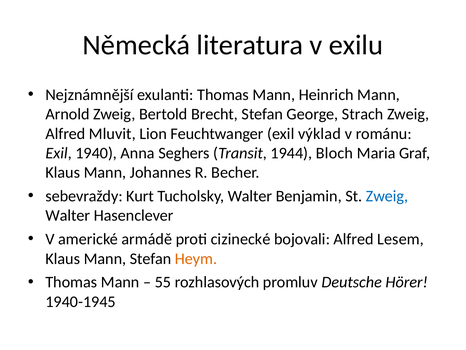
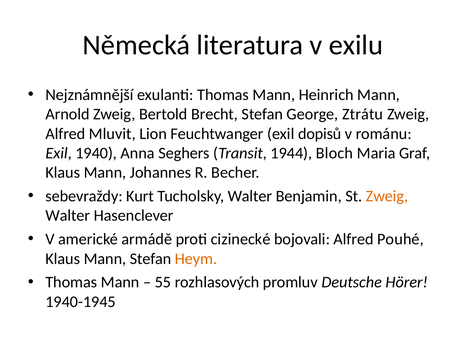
Strach: Strach -> Ztrátu
výklad: výklad -> dopisů
Zweig at (387, 196) colour: blue -> orange
Lesem: Lesem -> Pouhé
